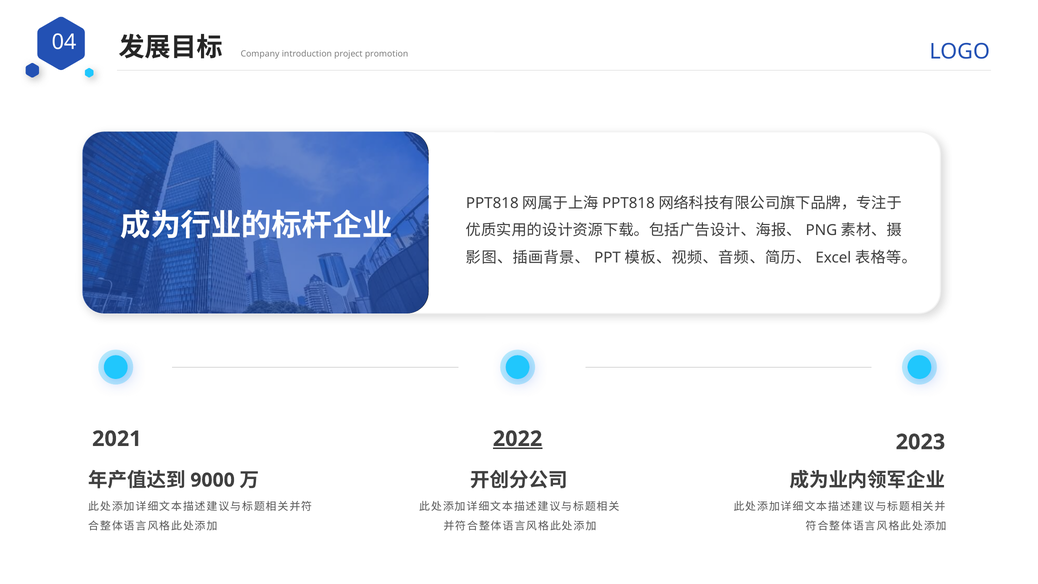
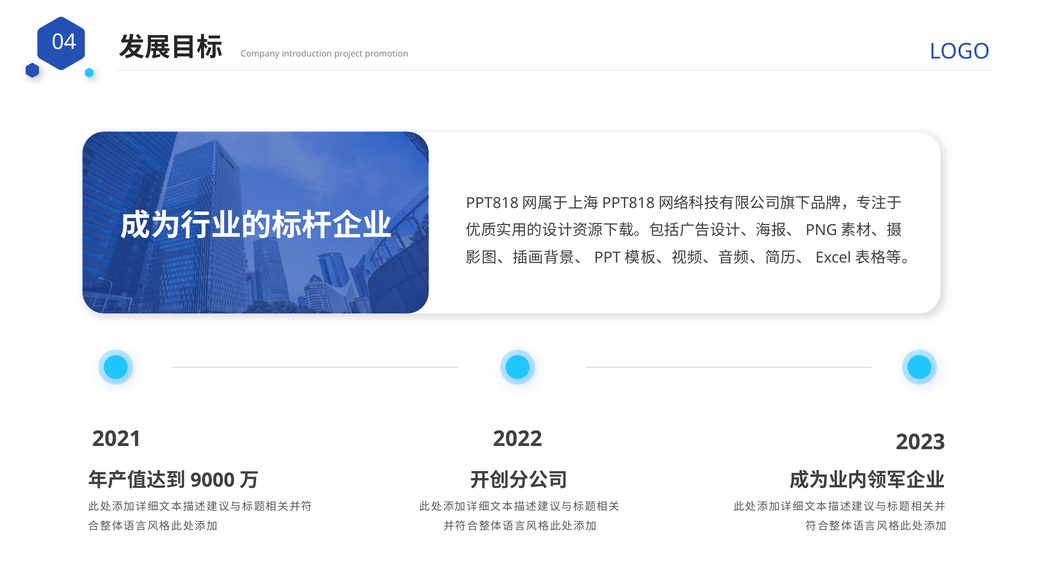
2022 underline: present -> none
